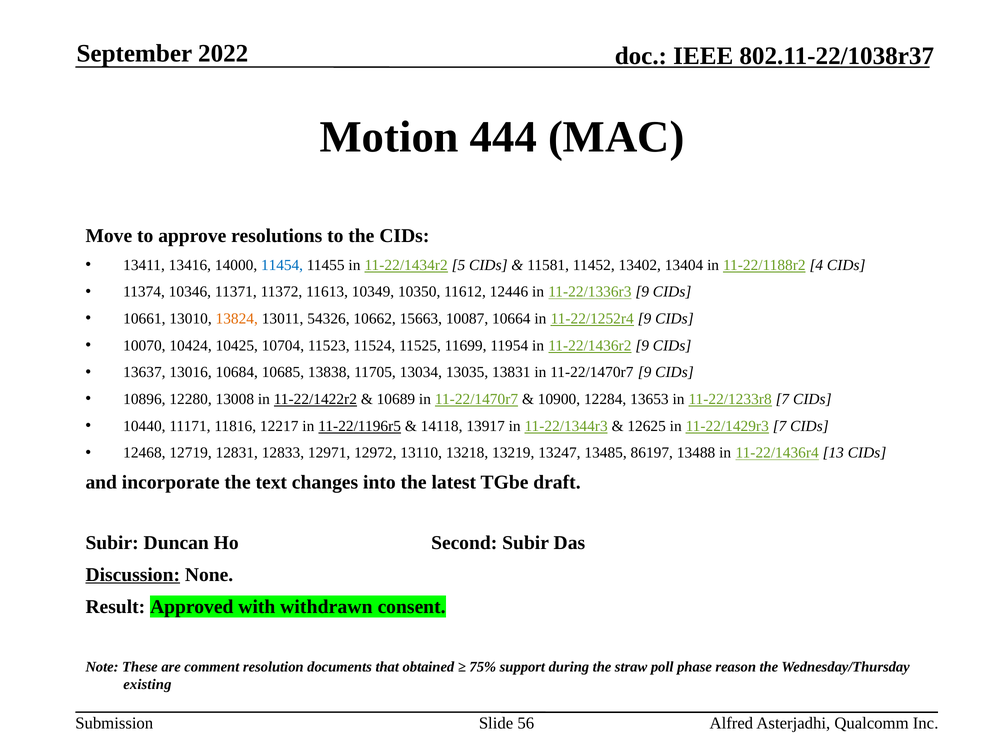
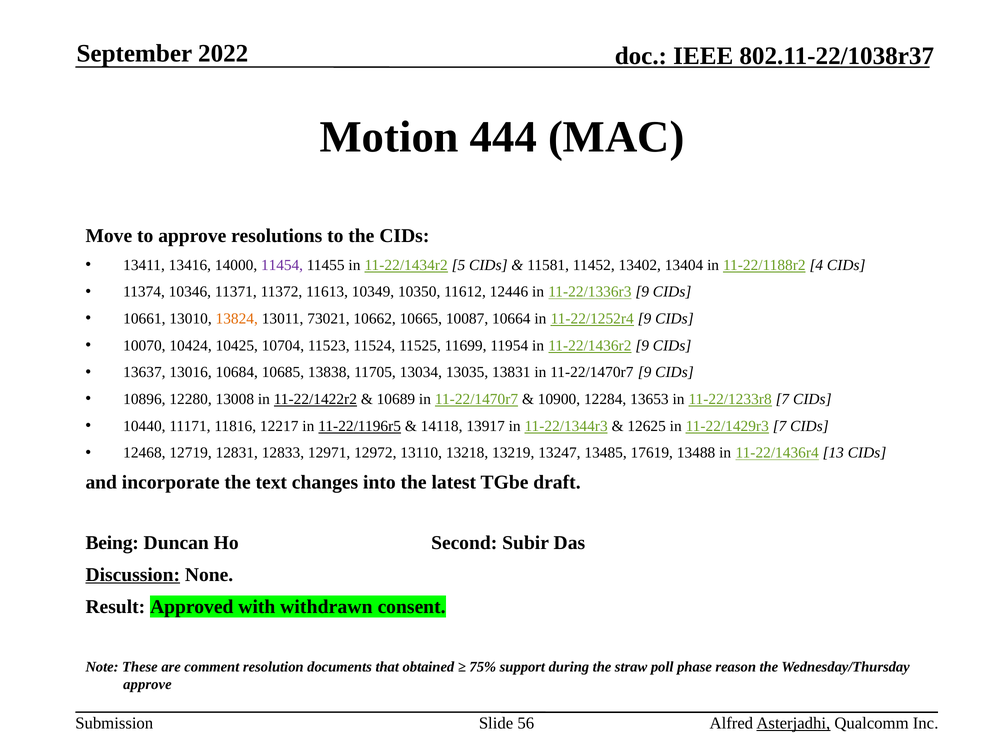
11454 colour: blue -> purple
54326: 54326 -> 73021
15663: 15663 -> 10665
86197: 86197 -> 17619
Subir at (112, 543): Subir -> Being
existing at (147, 684): existing -> approve
Asterjadhi underline: none -> present
